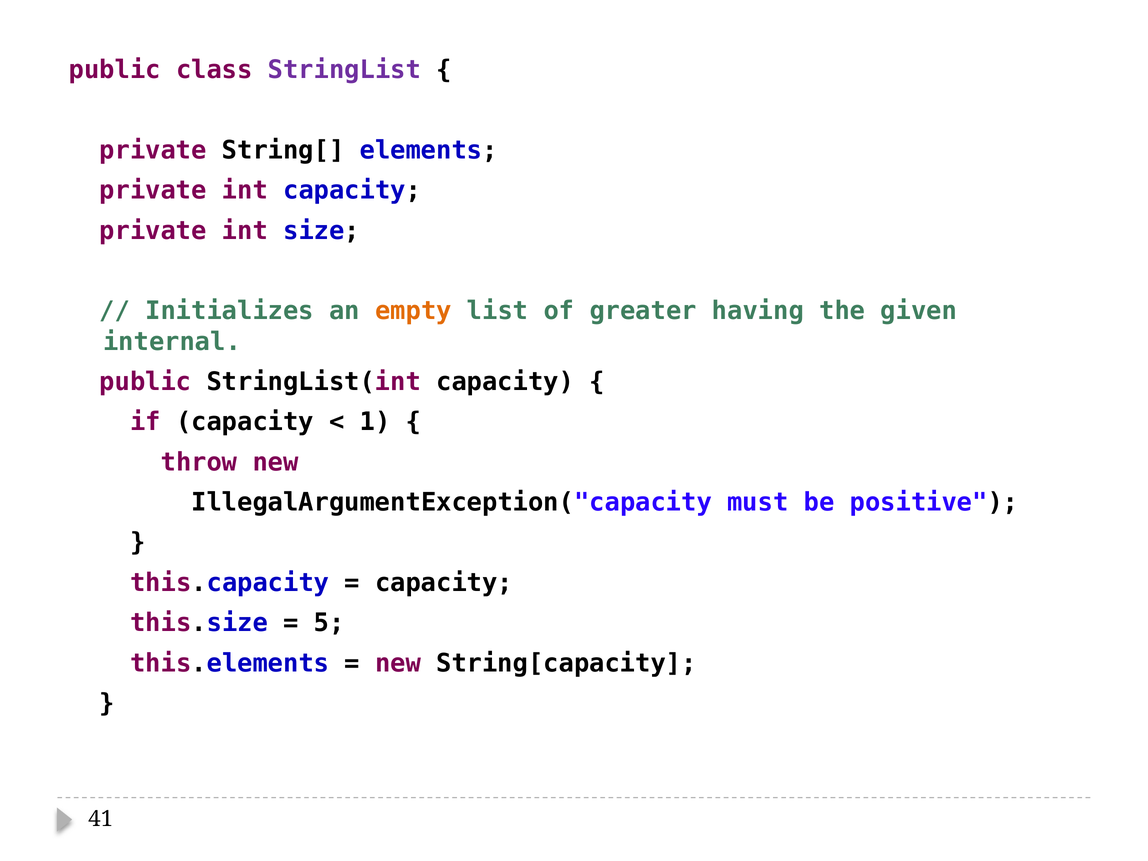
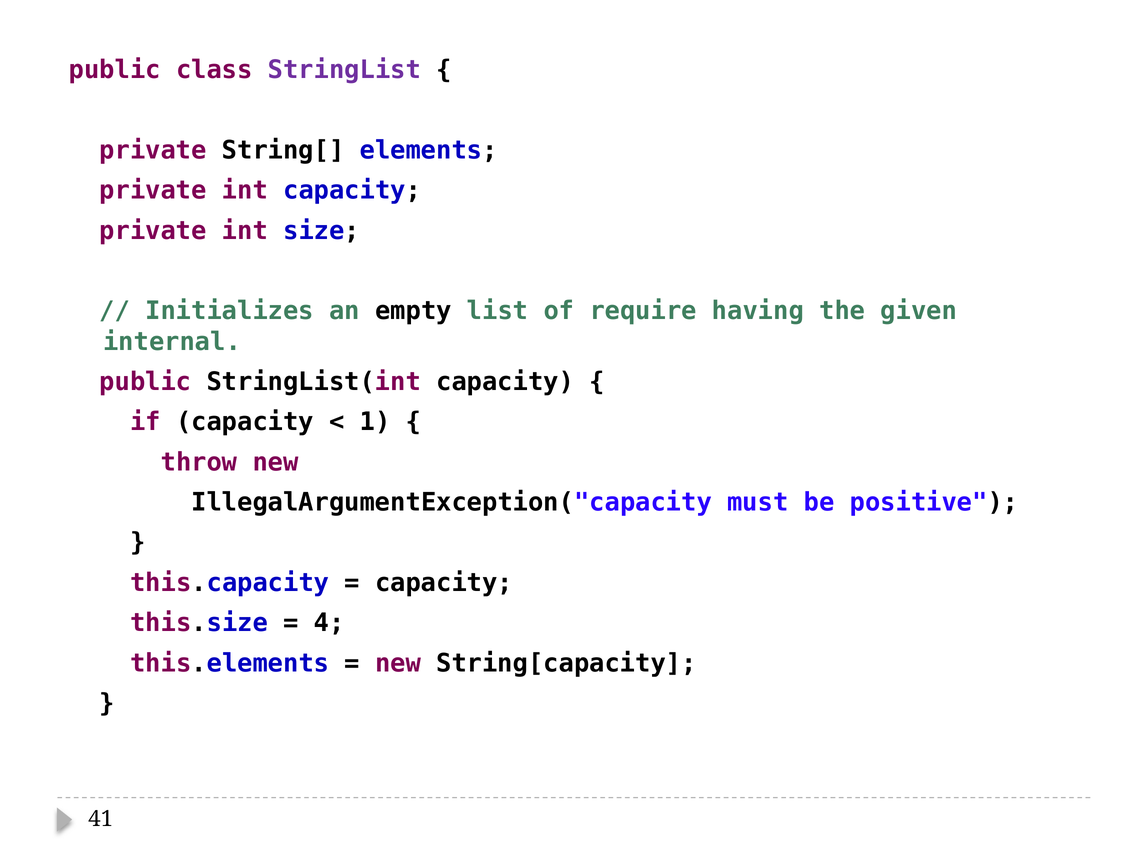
empty colour: orange -> black
greater: greater -> require
5: 5 -> 4
